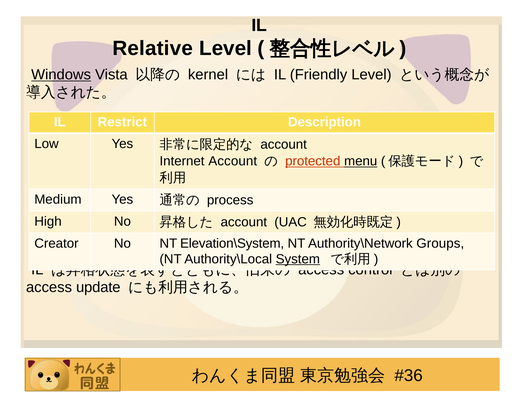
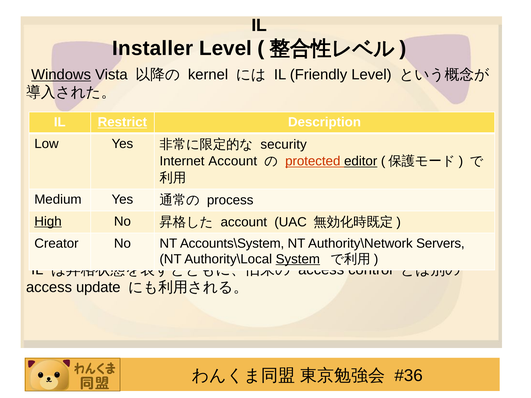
Relative: Relative -> Installer
Restrict underline: none -> present
account at (284, 145): account -> security
menu: menu -> editor
High underline: none -> present
Elevation\System: Elevation\System -> Accounts\System
Groups: Groups -> Servers
